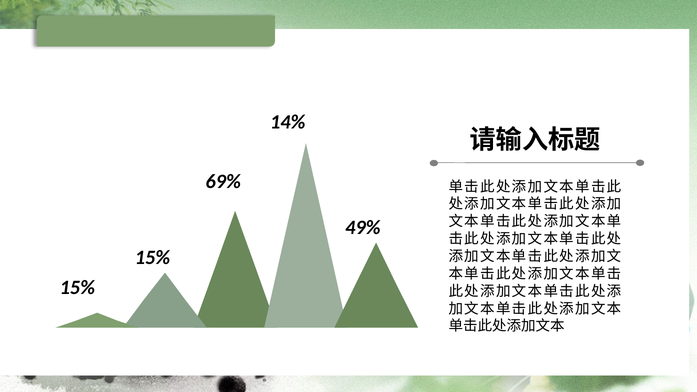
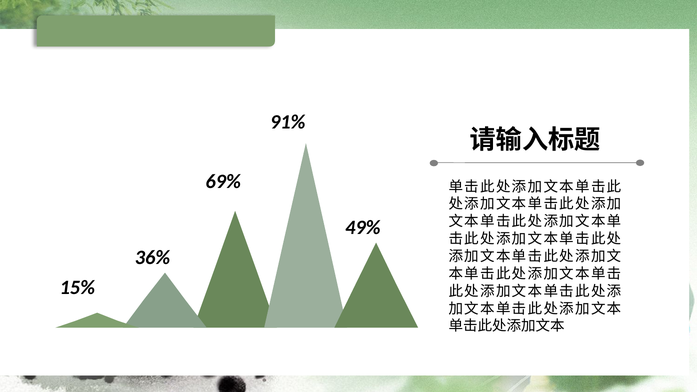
14%: 14% -> 91%
15% at (152, 258): 15% -> 36%
